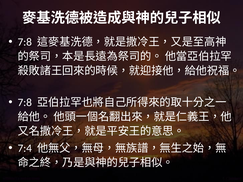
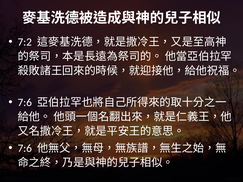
7:8 at (25, 42): 7:8 -> 7:2
7:8 at (25, 103): 7:8 -> 7:6
7:4 at (25, 148): 7:4 -> 7:6
